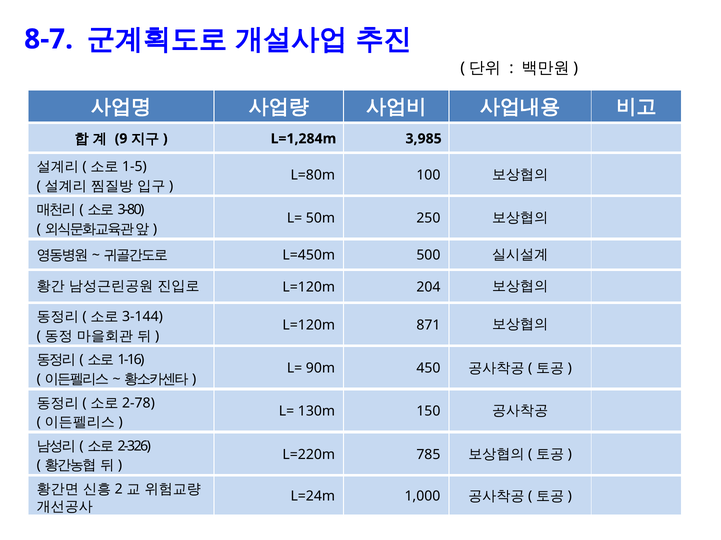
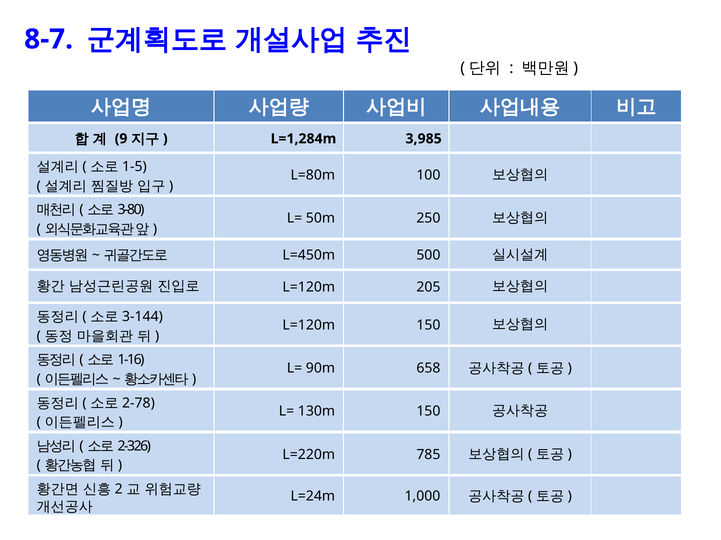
204: 204 -> 205
L=120m 871: 871 -> 150
450: 450 -> 658
